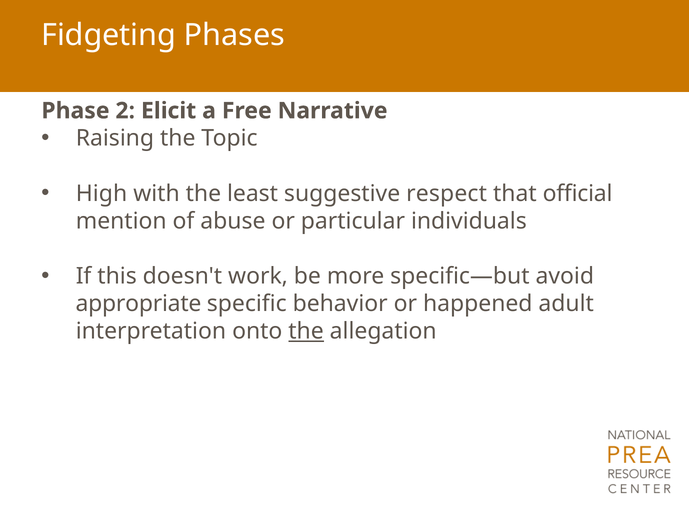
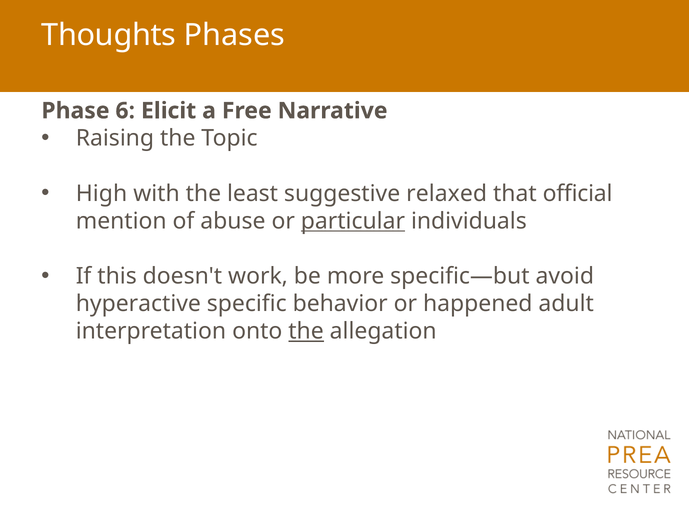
Fidgeting: Fidgeting -> Thoughts
2: 2 -> 6
respect: respect -> relaxed
particular underline: none -> present
appropriate: appropriate -> hyperactive
